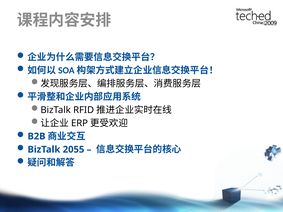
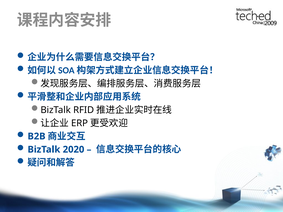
2055: 2055 -> 2020
